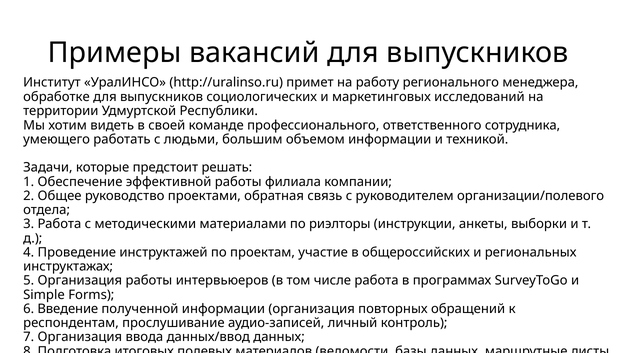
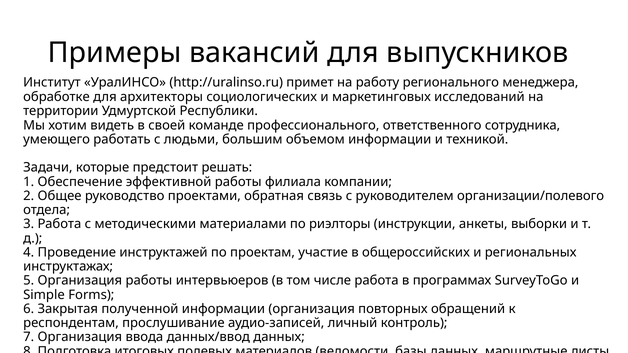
выпускников at (162, 97): выпускников -> архитекторы
Введение: Введение -> Закрытая
